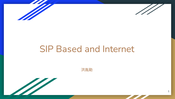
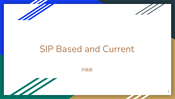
Internet: Internet -> Current
